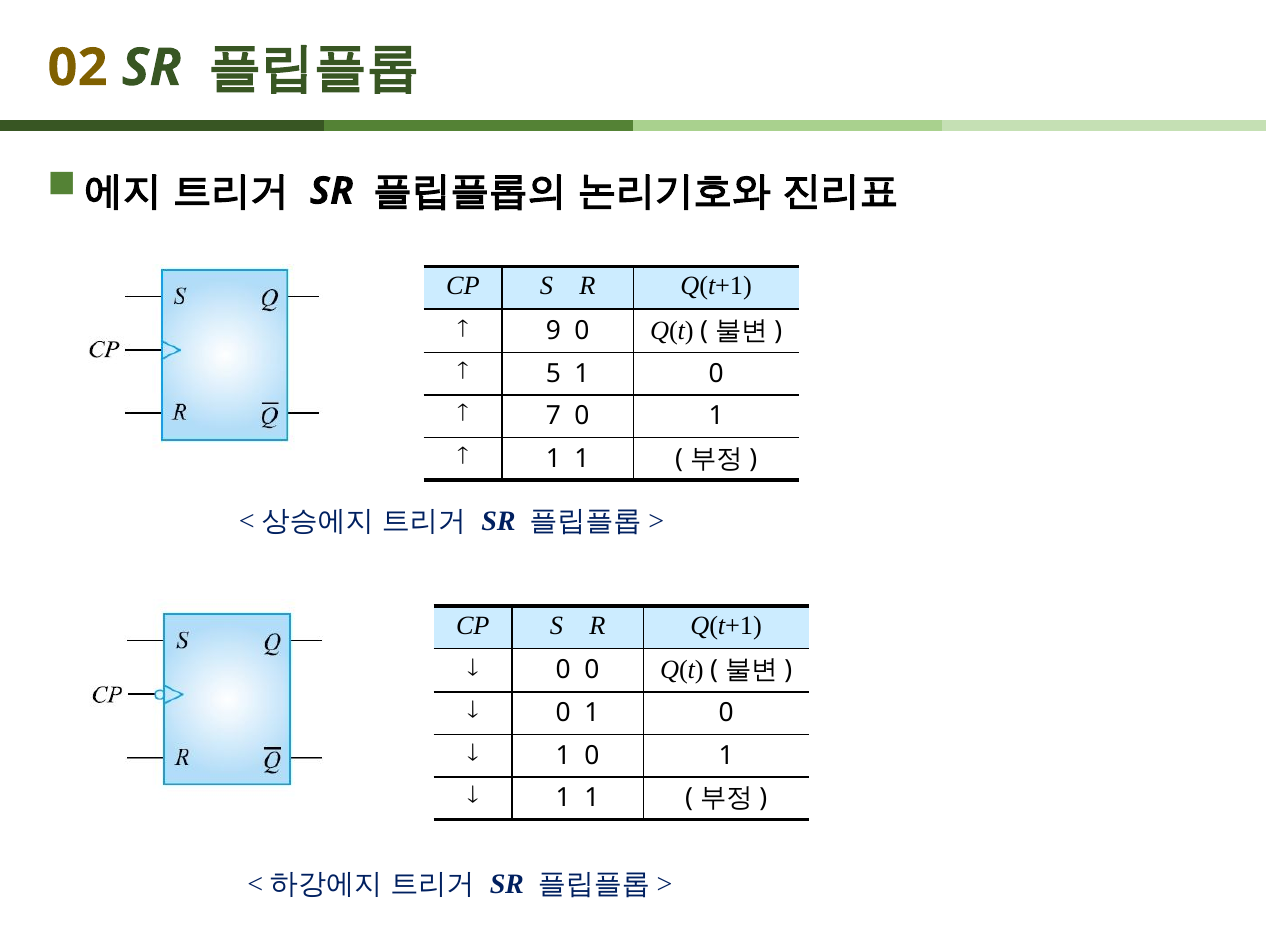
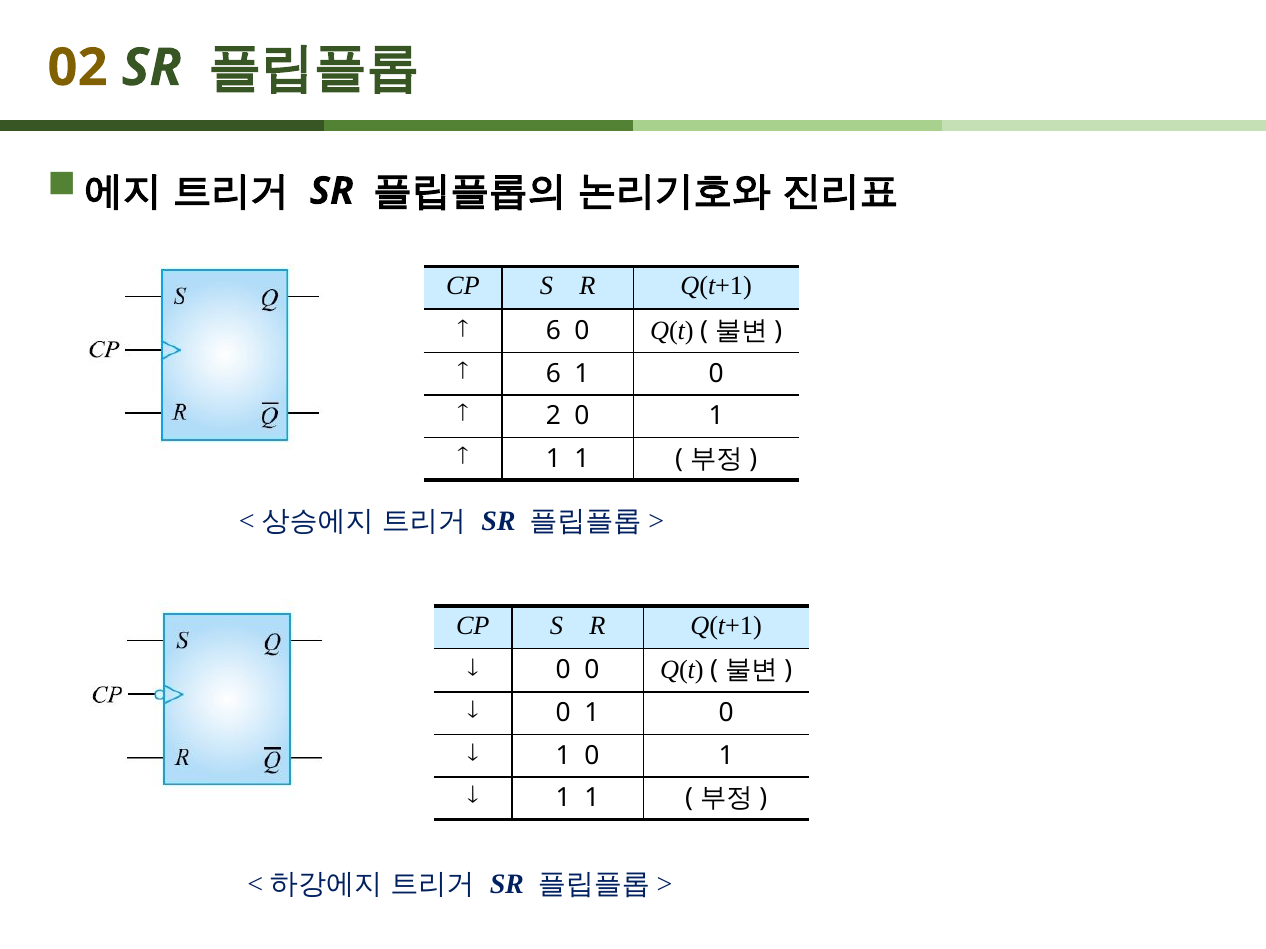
9 at (553, 331): 9 -> 6
5 at (553, 374): 5 -> 6
7: 7 -> 2
